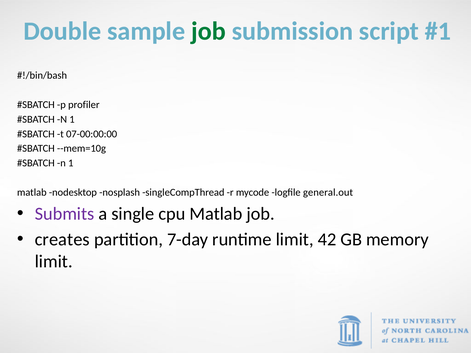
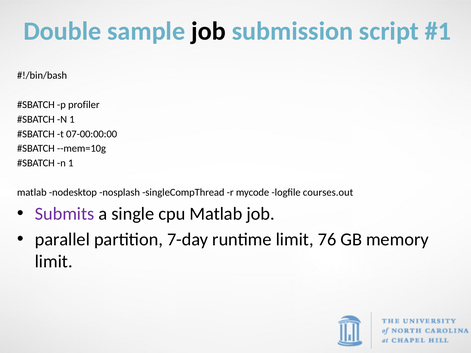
job at (209, 31) colour: green -> black
general.out: general.out -> courses.out
creates: creates -> parallel
42: 42 -> 76
